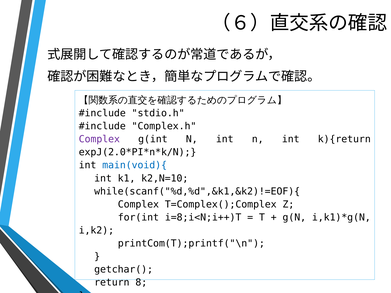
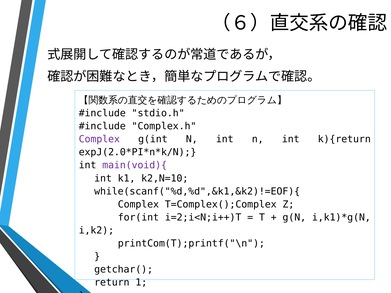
main(void){ colour: blue -> purple
i=8;i<N;i++)T: i=8;i<N;i++)T -> i=2;i<N;i++)T
8: 8 -> 1
